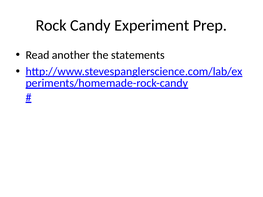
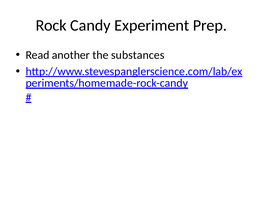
statements: statements -> substances
